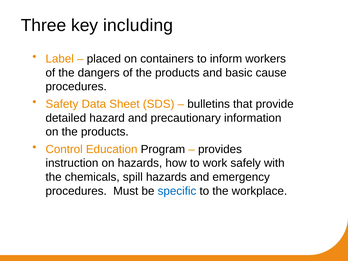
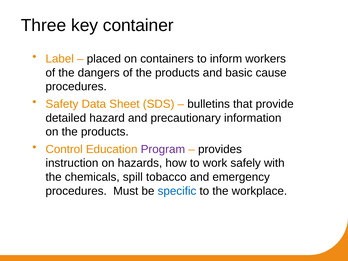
including: including -> container
Program colour: black -> purple
spill hazards: hazards -> tobacco
